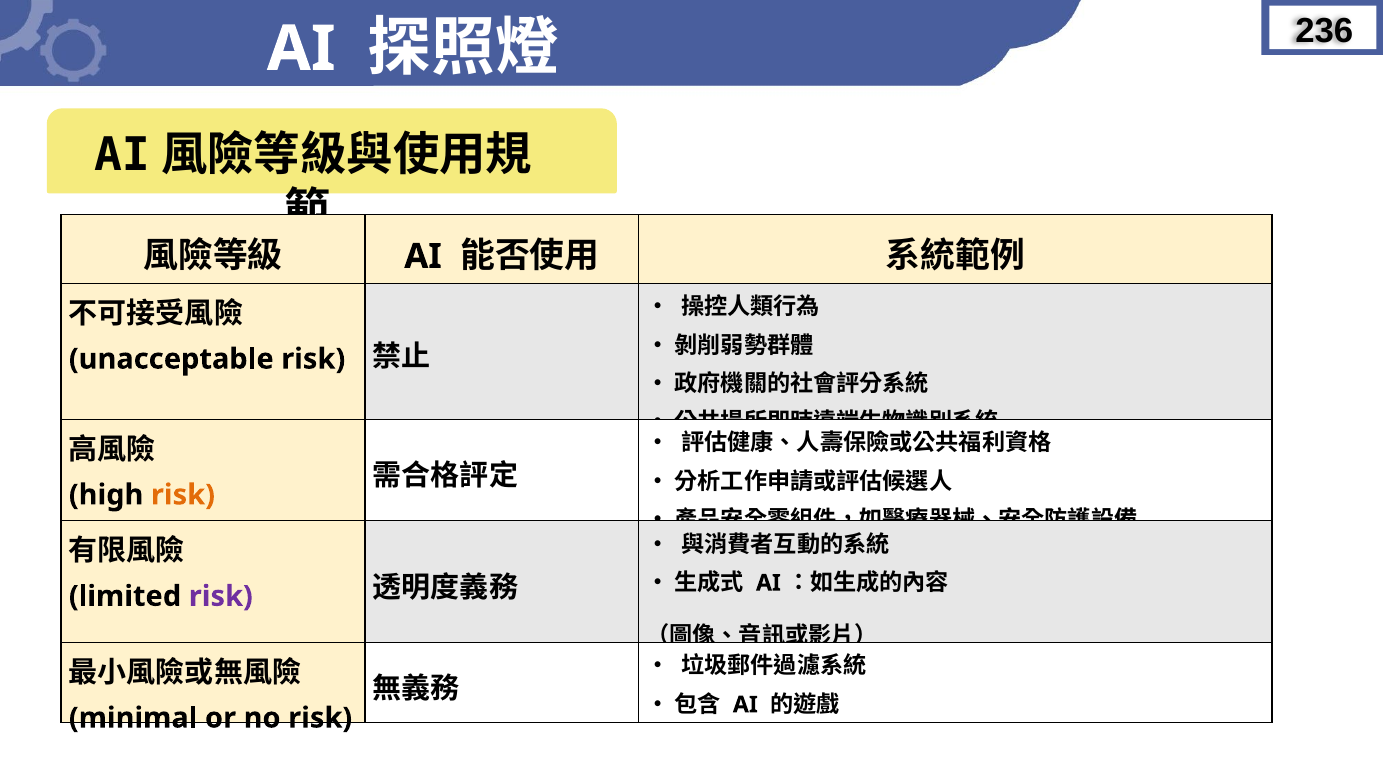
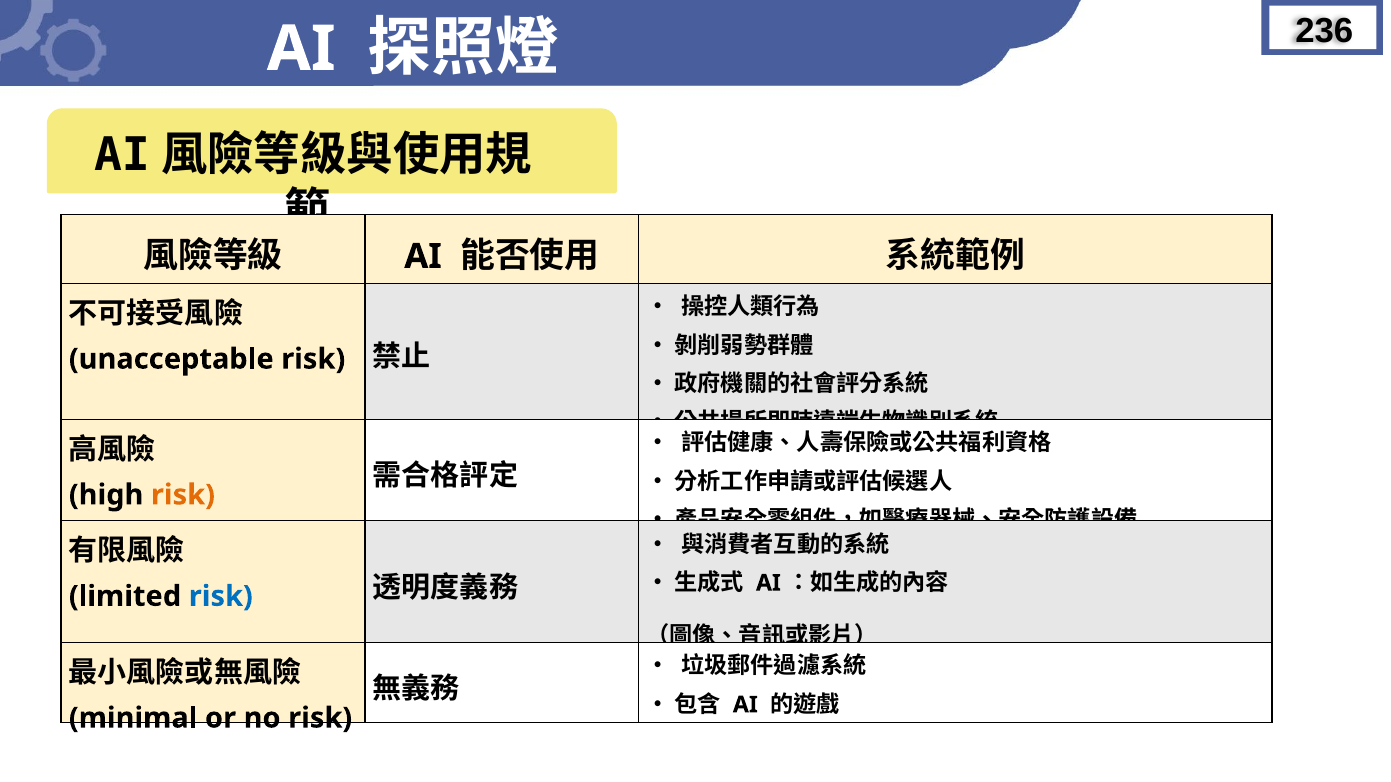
risk at (221, 597) colour: purple -> blue
